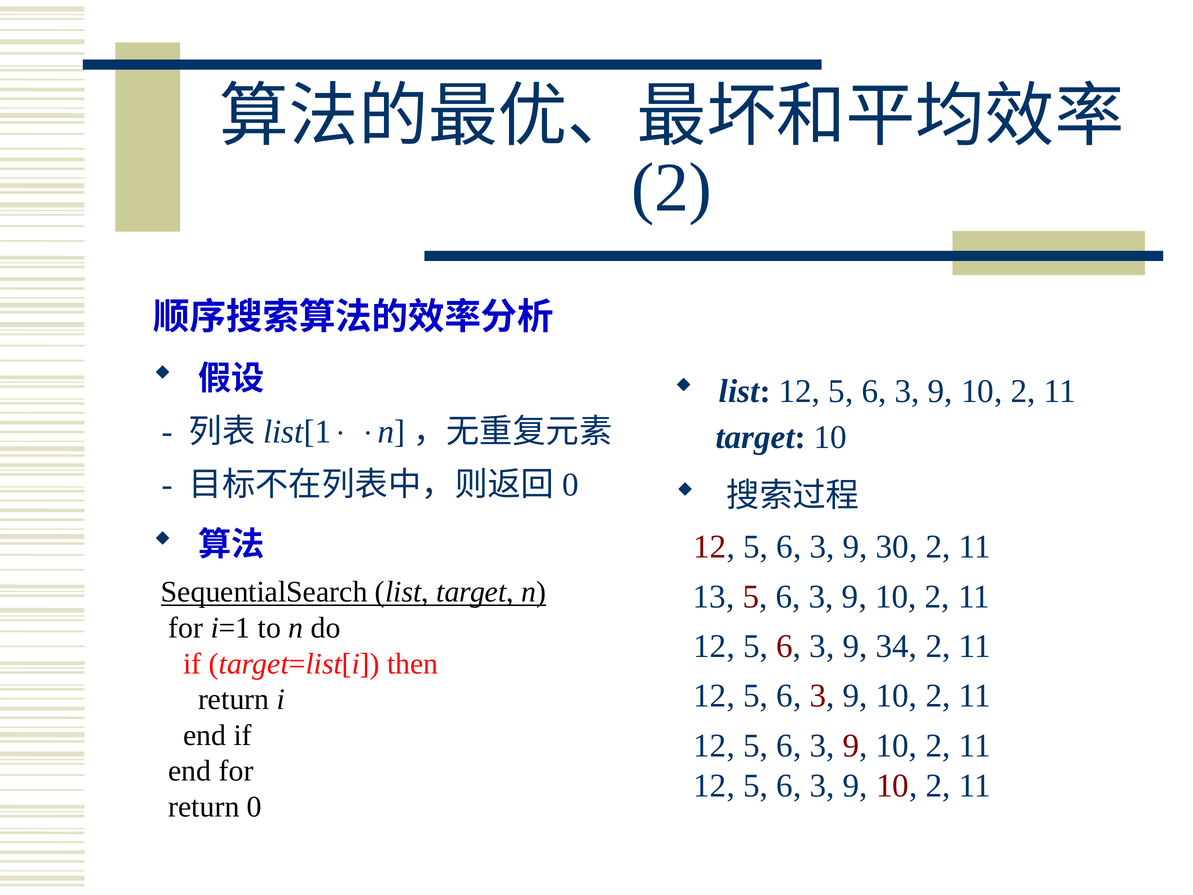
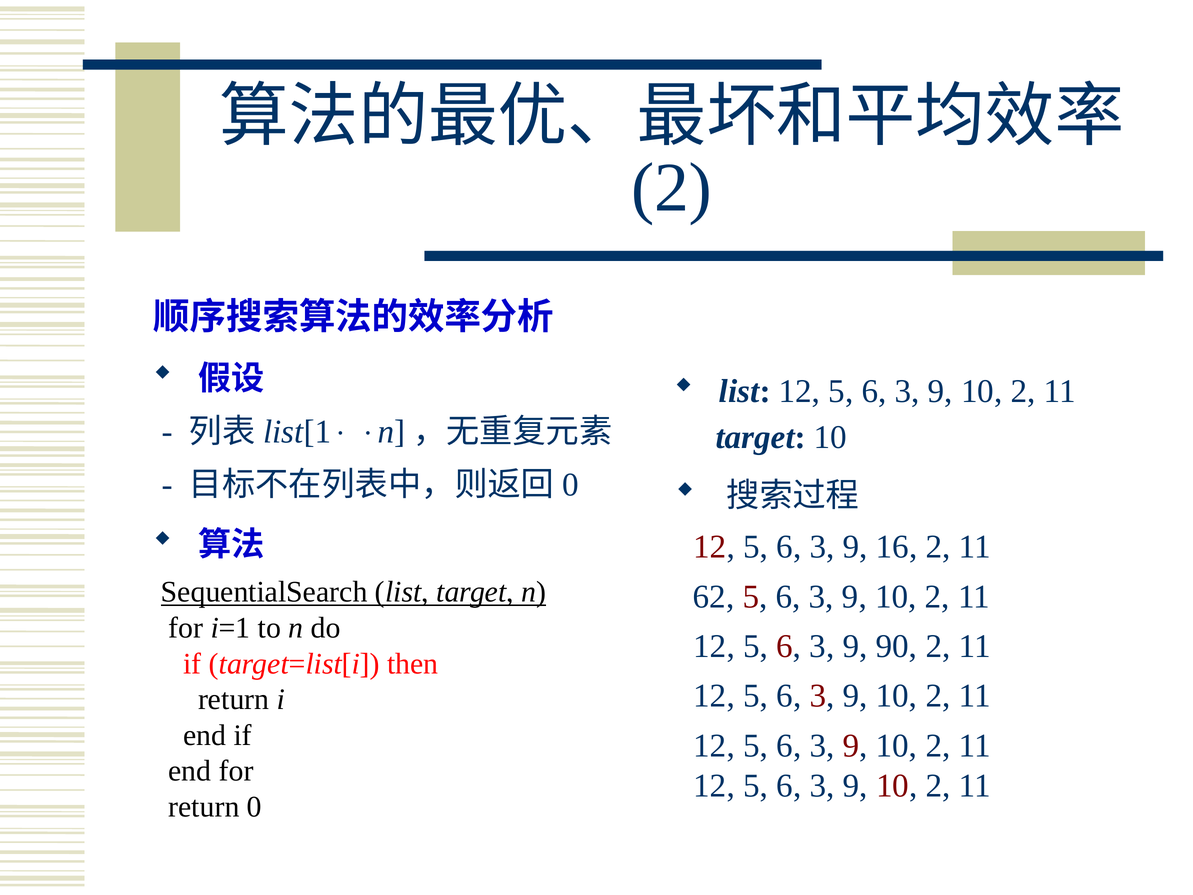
30: 30 -> 16
13: 13 -> 62
34: 34 -> 90
